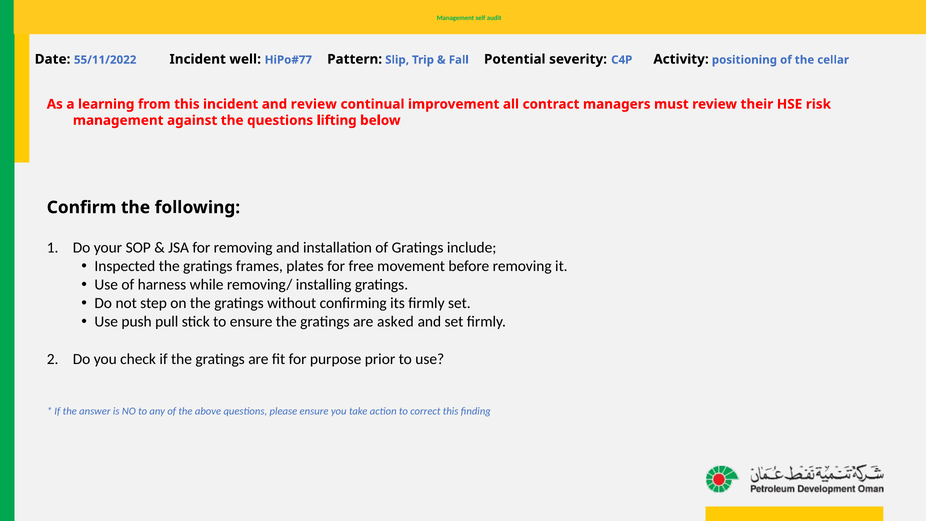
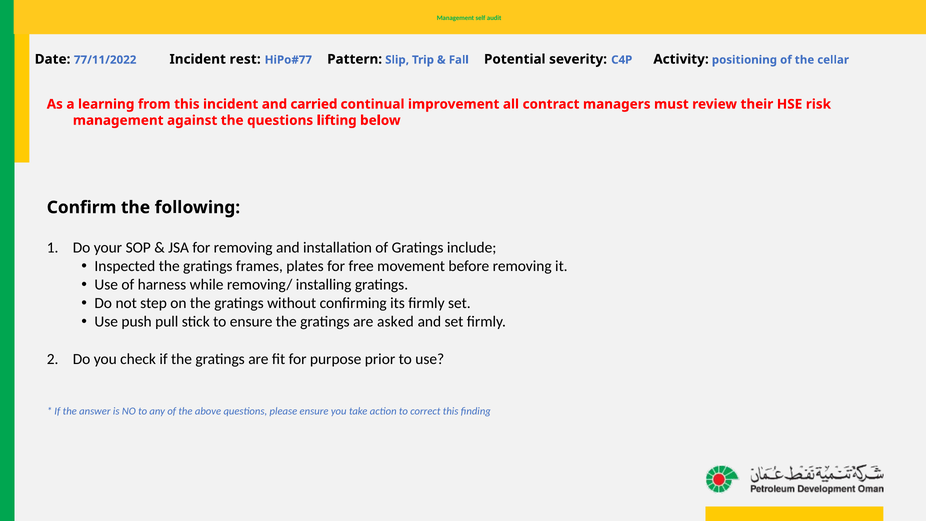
55/11/2022: 55/11/2022 -> 77/11/2022
well: well -> rest
and review: review -> carried
